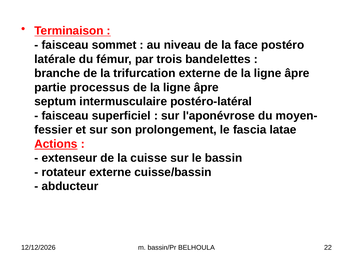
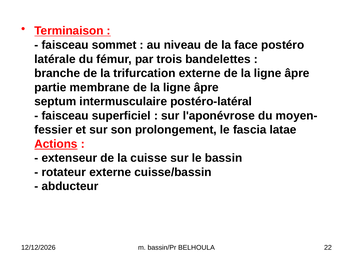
processus: processus -> membrane
